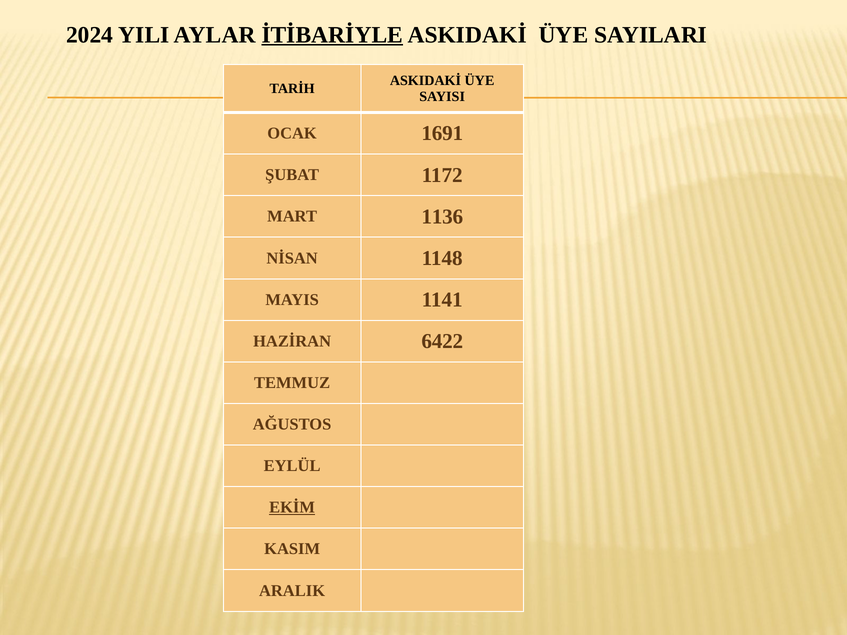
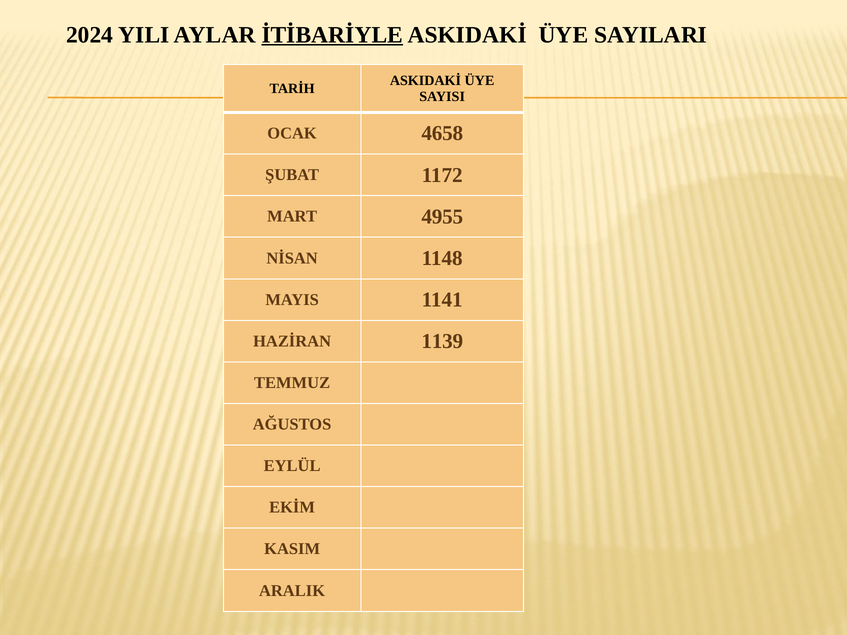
1691: 1691 -> 4658
1136: 1136 -> 4955
6422: 6422 -> 1139
EKİM underline: present -> none
